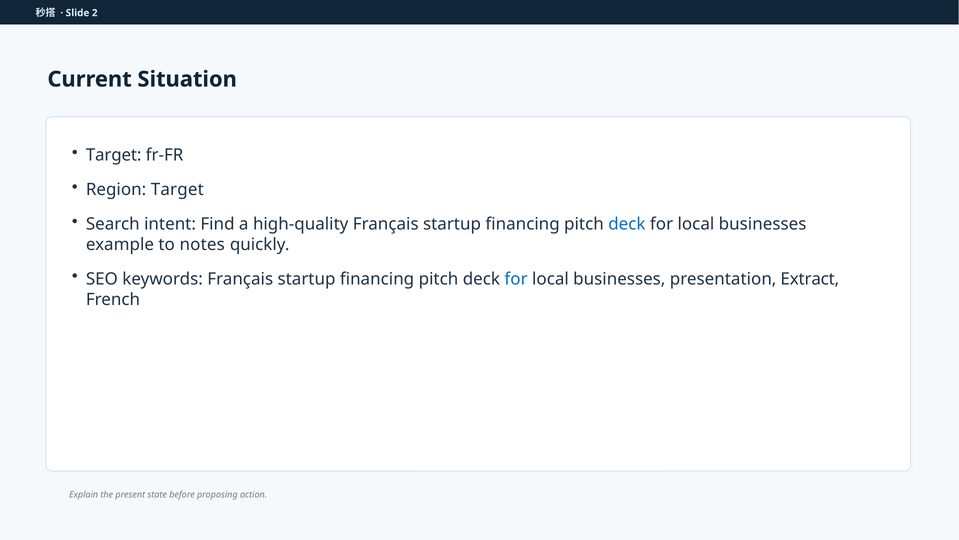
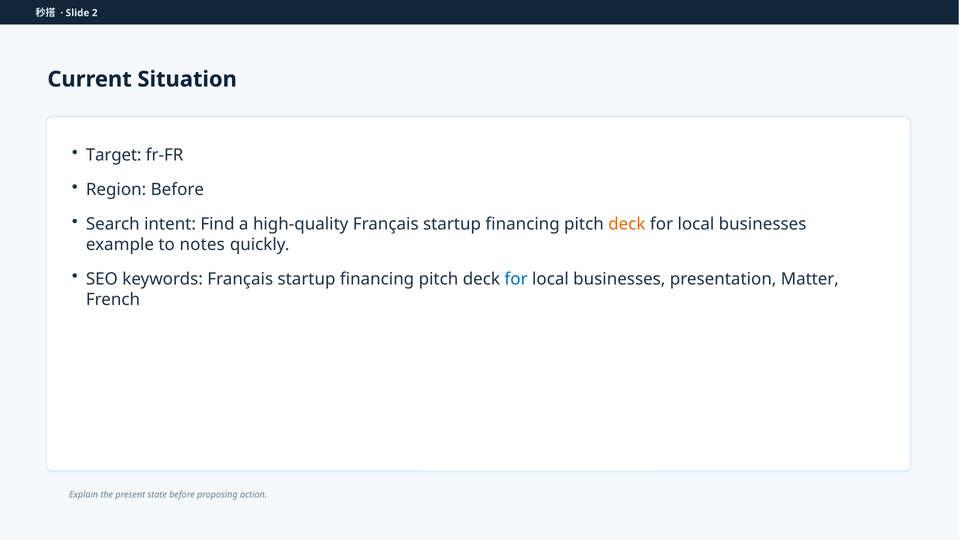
Region Target: Target -> Before
deck at (627, 224) colour: blue -> orange
Extract: Extract -> Matter
